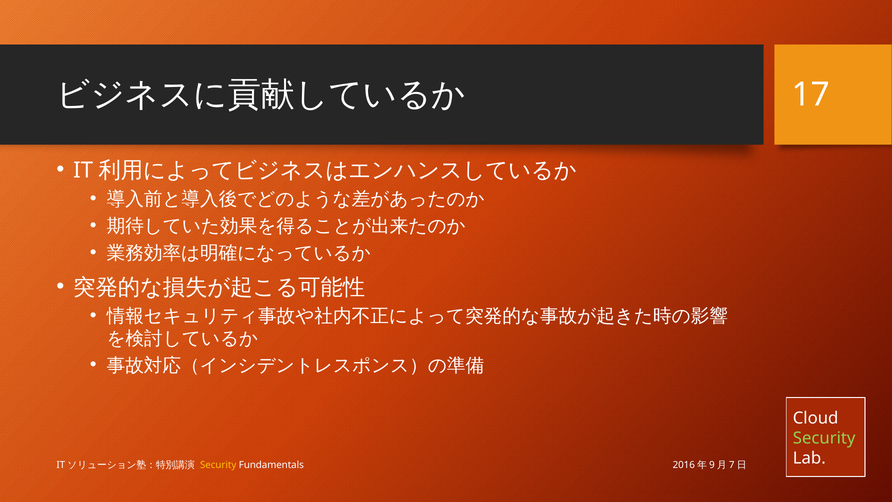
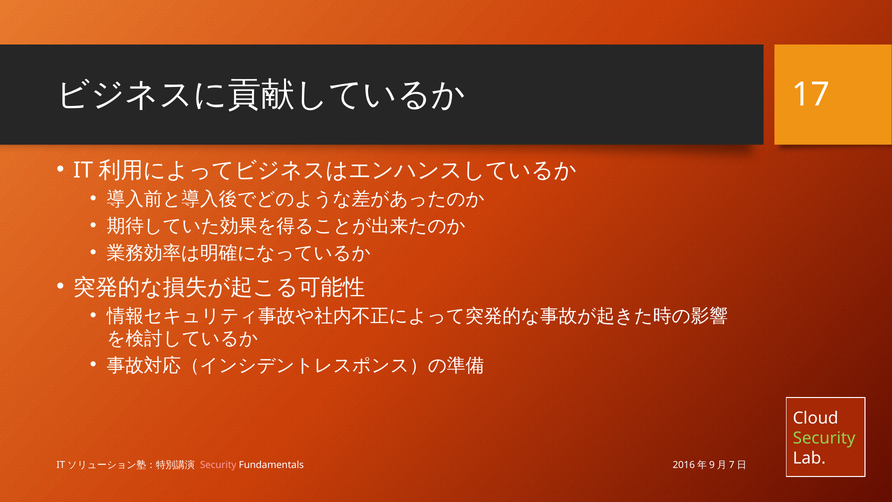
Security at (218, 465) colour: yellow -> pink
